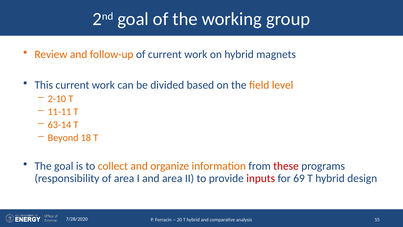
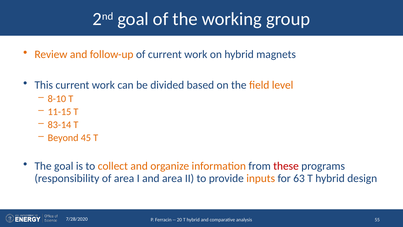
2-10: 2-10 -> 8-10
11-11: 11-11 -> 11-15
63-14: 63-14 -> 83-14
18: 18 -> 45
inputs colour: red -> orange
69: 69 -> 63
